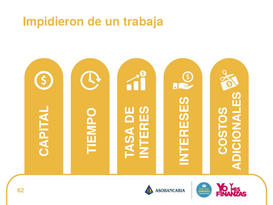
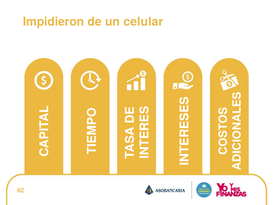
trabaja: trabaja -> celular
